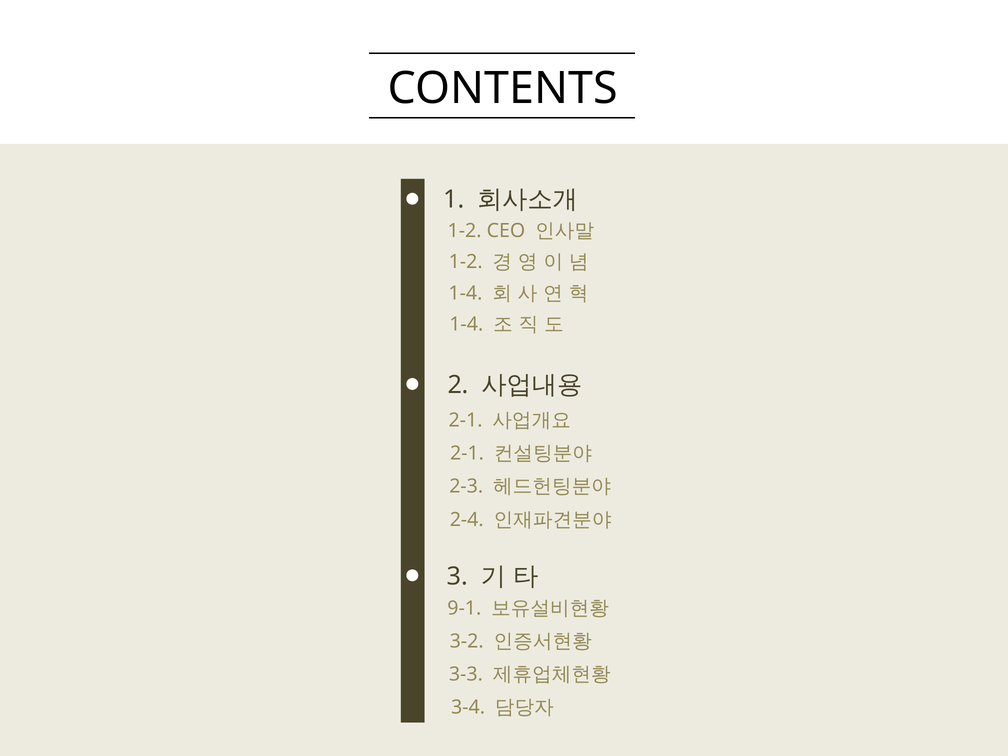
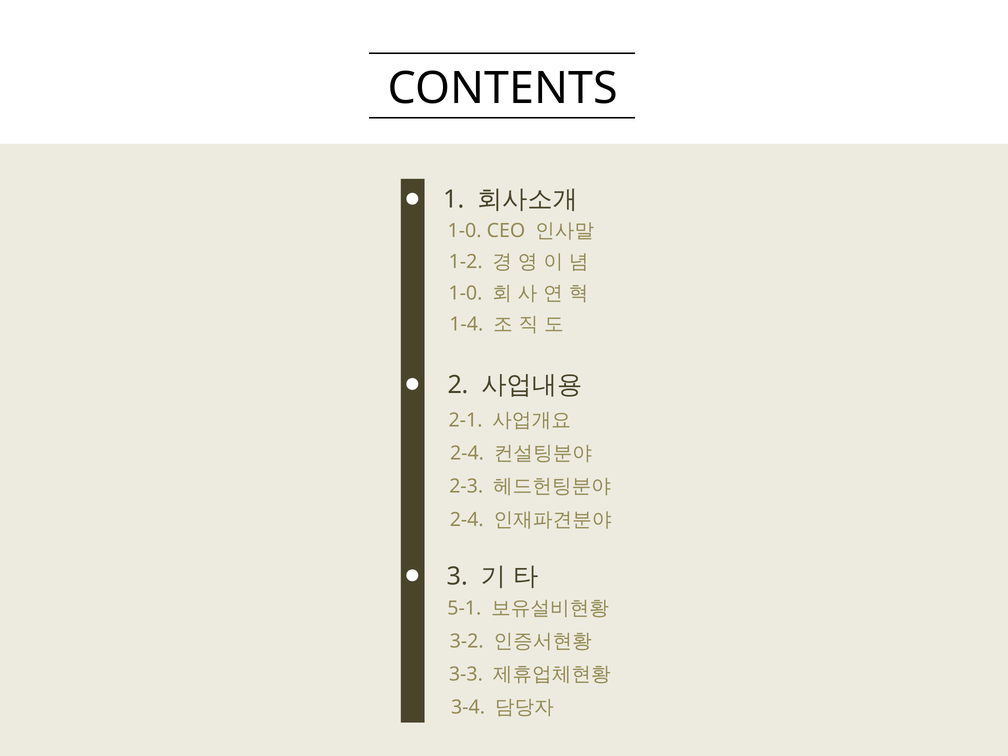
1-2 at (465, 231): 1-2 -> 1-0
1-4 at (465, 293): 1-4 -> 1-0
2-1 at (467, 453): 2-1 -> 2-4
9-1: 9-1 -> 5-1
